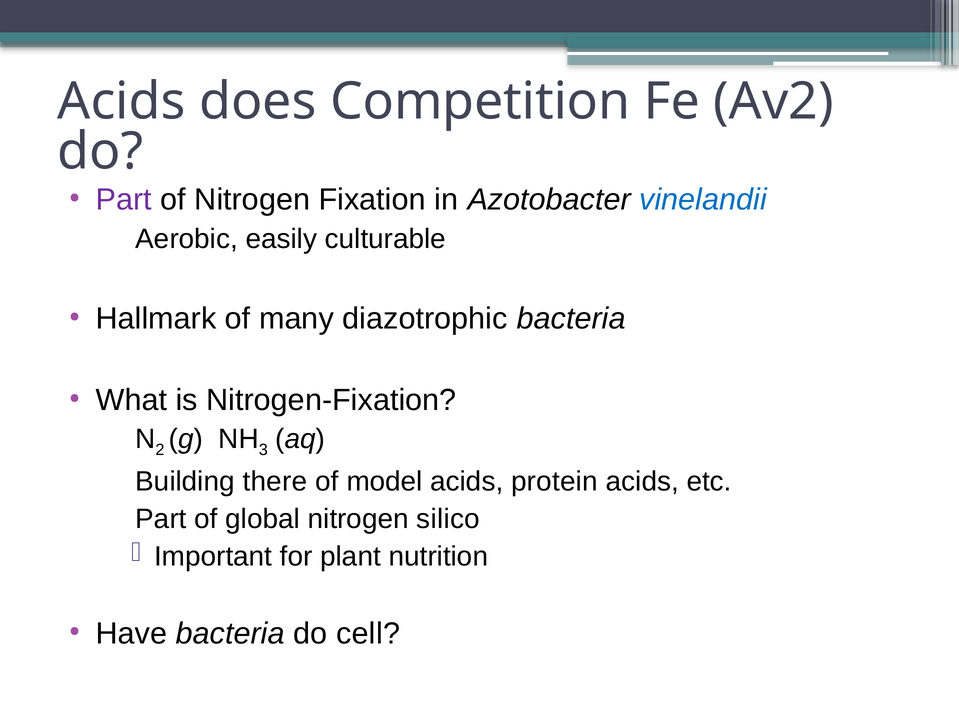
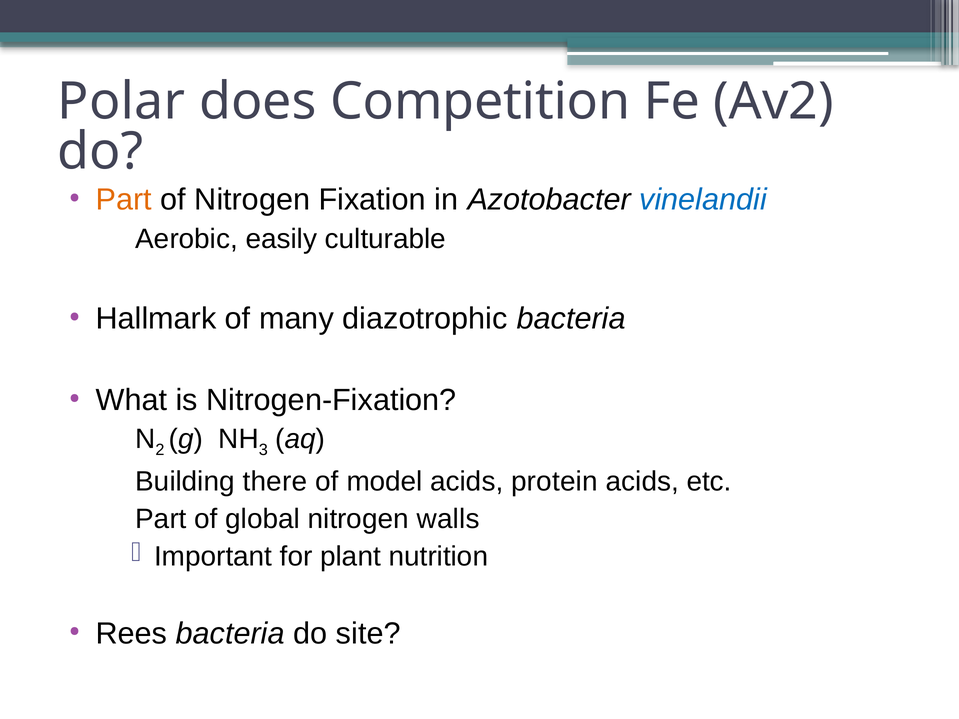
Acids at (122, 102): Acids -> Polar
Part colour: purple -> orange
silico: silico -> walls
Have: Have -> Rees
cell: cell -> site
